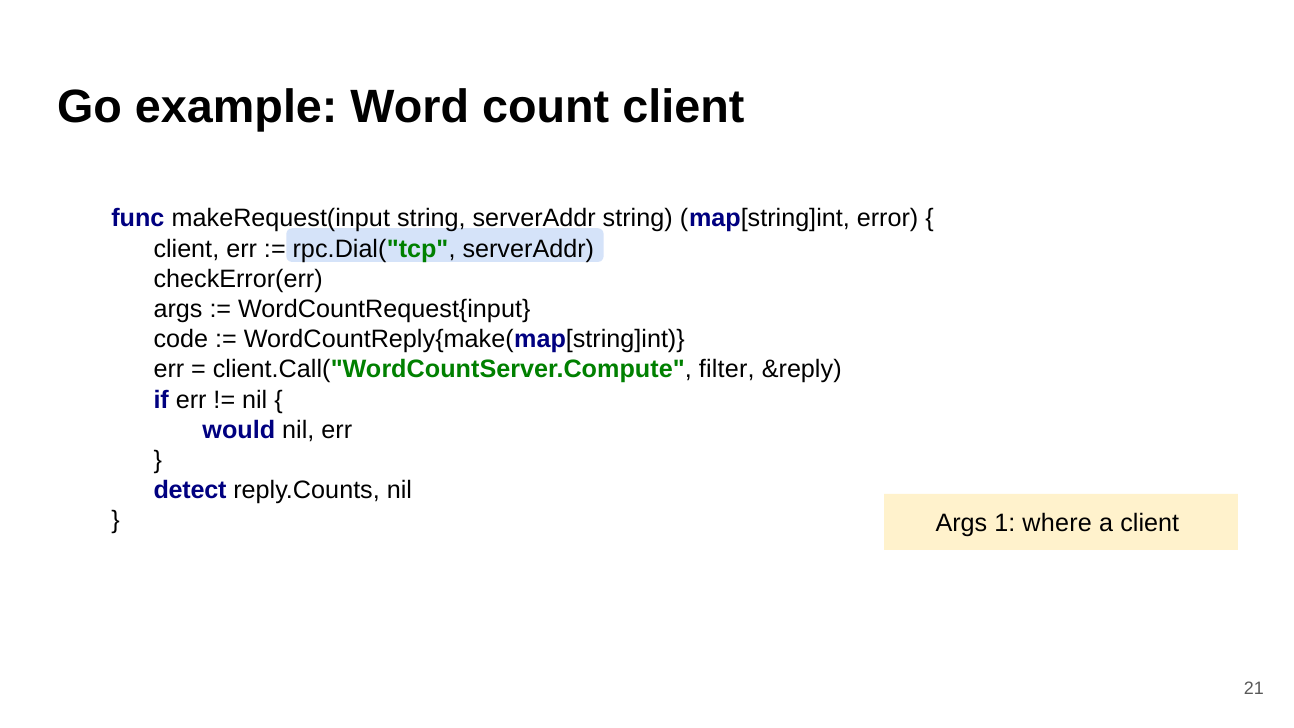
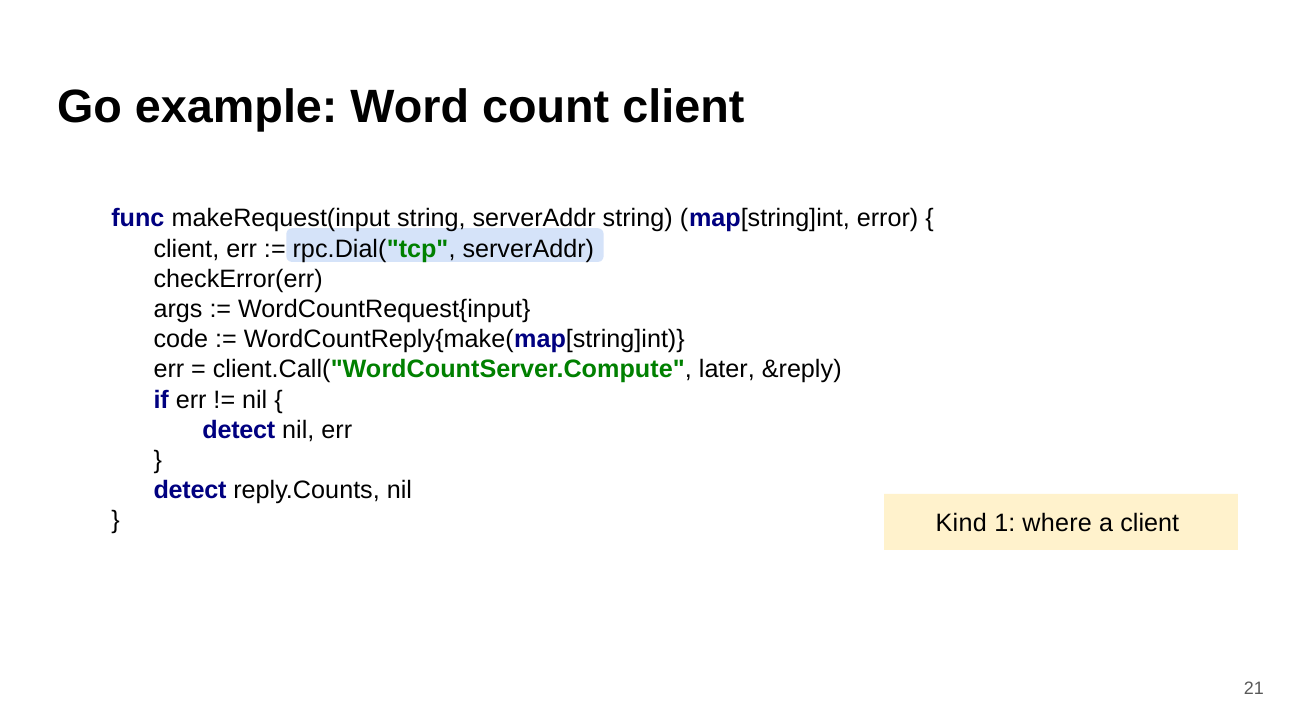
filter: filter -> later
would at (239, 430): would -> detect
Args at (961, 524): Args -> Kind
